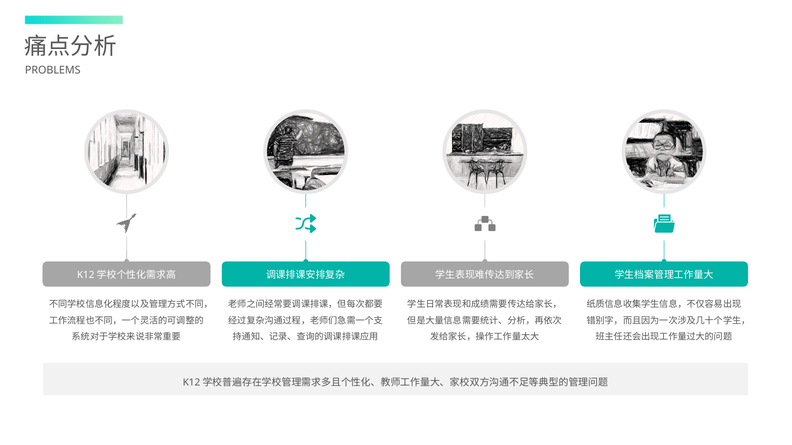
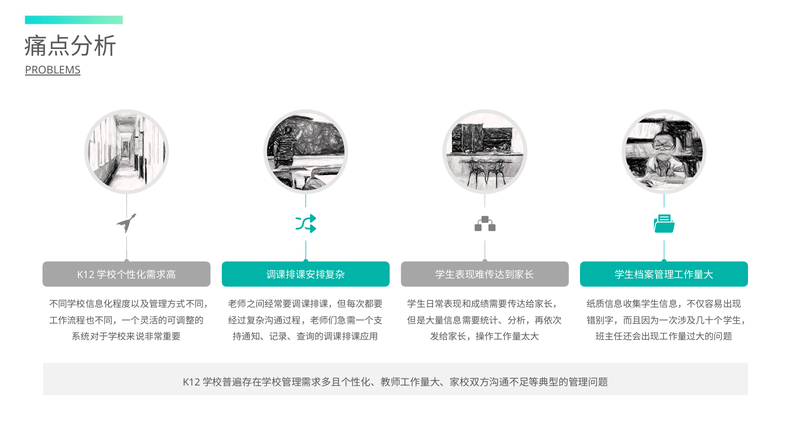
PROBLEMS underline: none -> present
